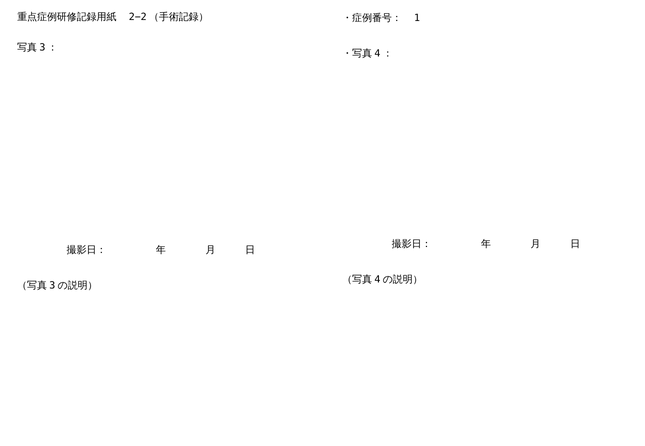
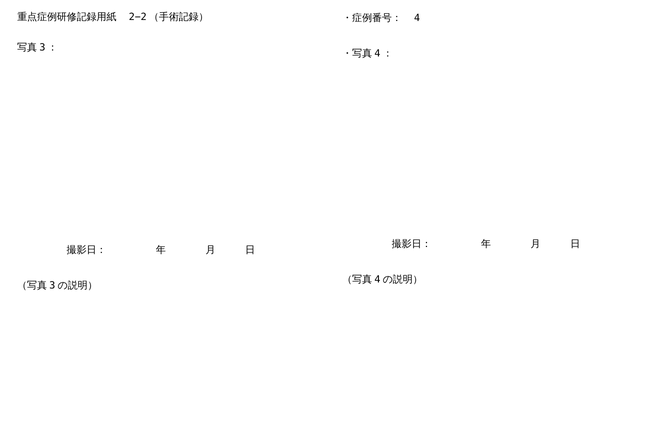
1: 1 -> 4
